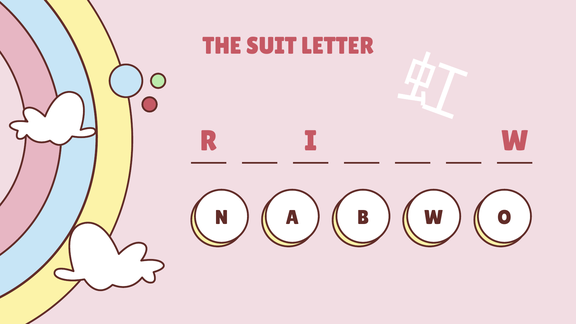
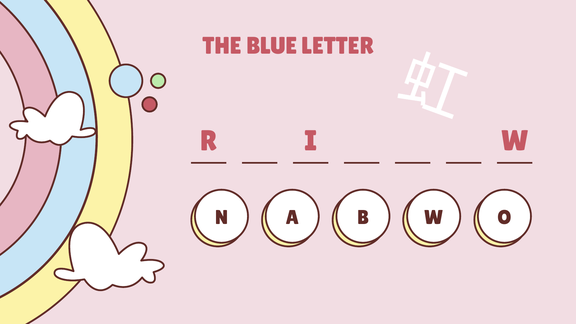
SUIT: SUIT -> BLUE
